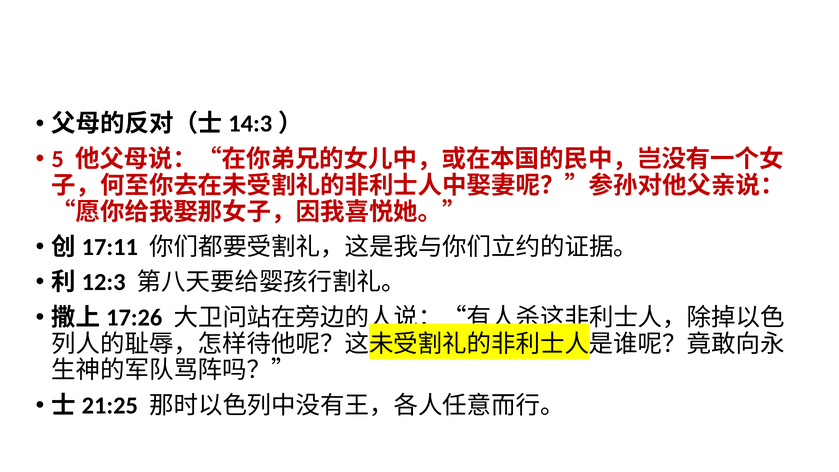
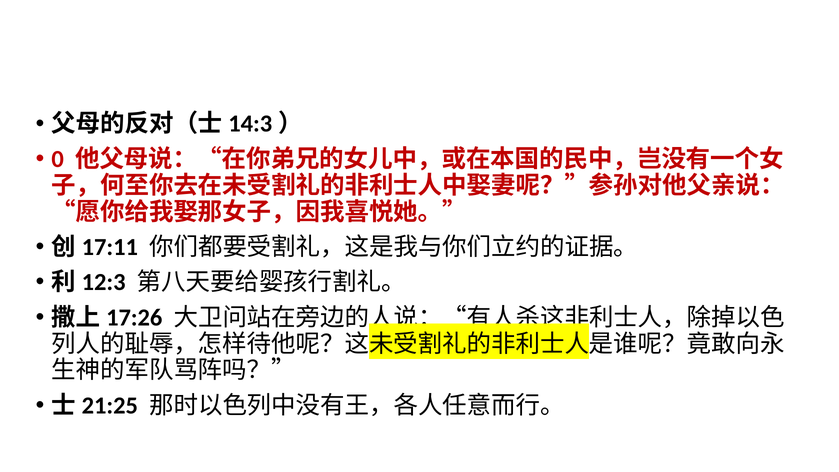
5: 5 -> 0
